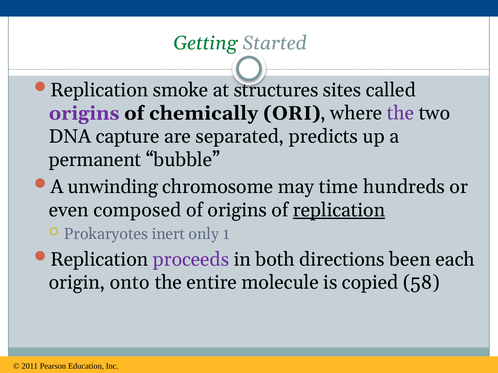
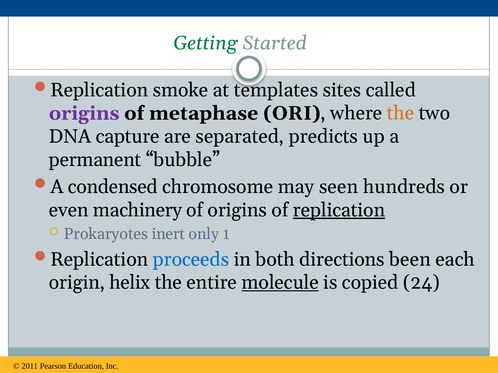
structures: structures -> templates
chemically: chemically -> metaphase
the at (401, 113) colour: purple -> orange
unwinding: unwinding -> condensed
time: time -> seen
composed: composed -> machinery
proceeds colour: purple -> blue
onto: onto -> helix
molecule underline: none -> present
58: 58 -> 24
